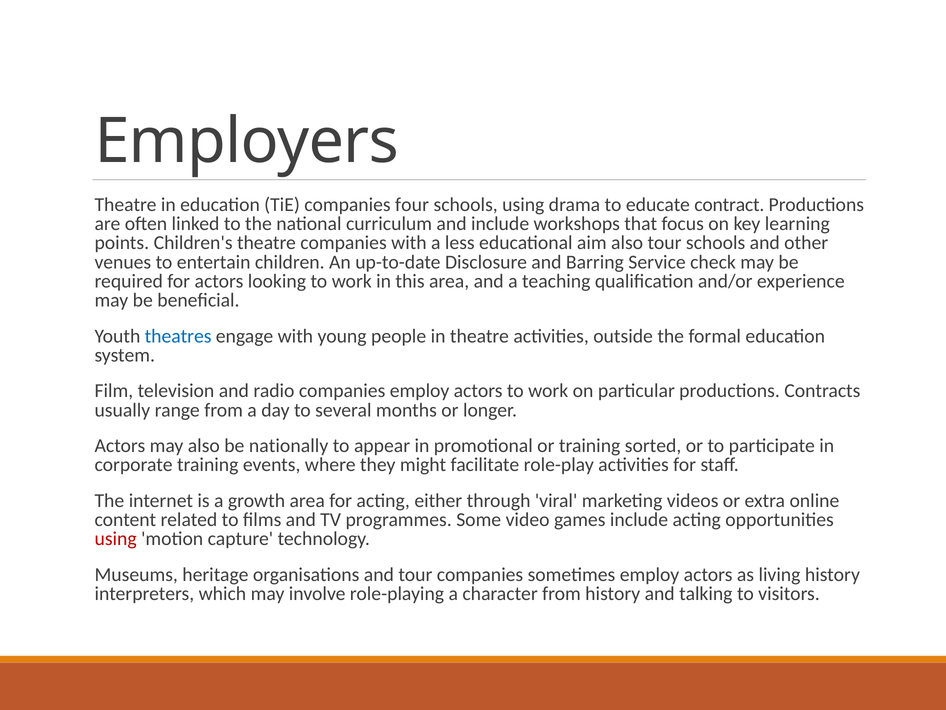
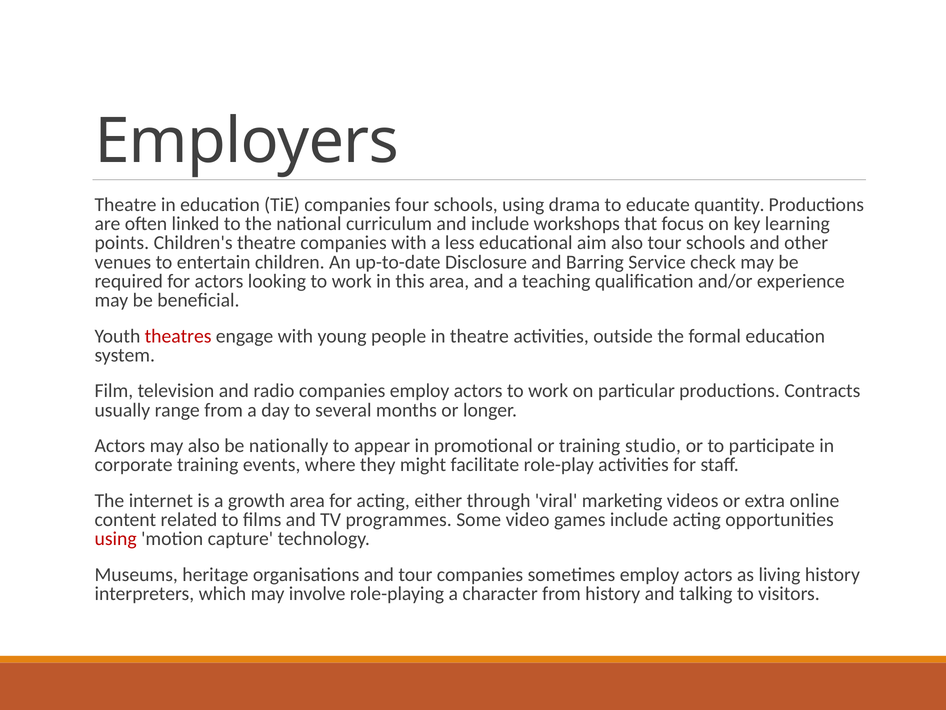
contract: contract -> quantity
theatres colour: blue -> red
sorted: sorted -> studio
